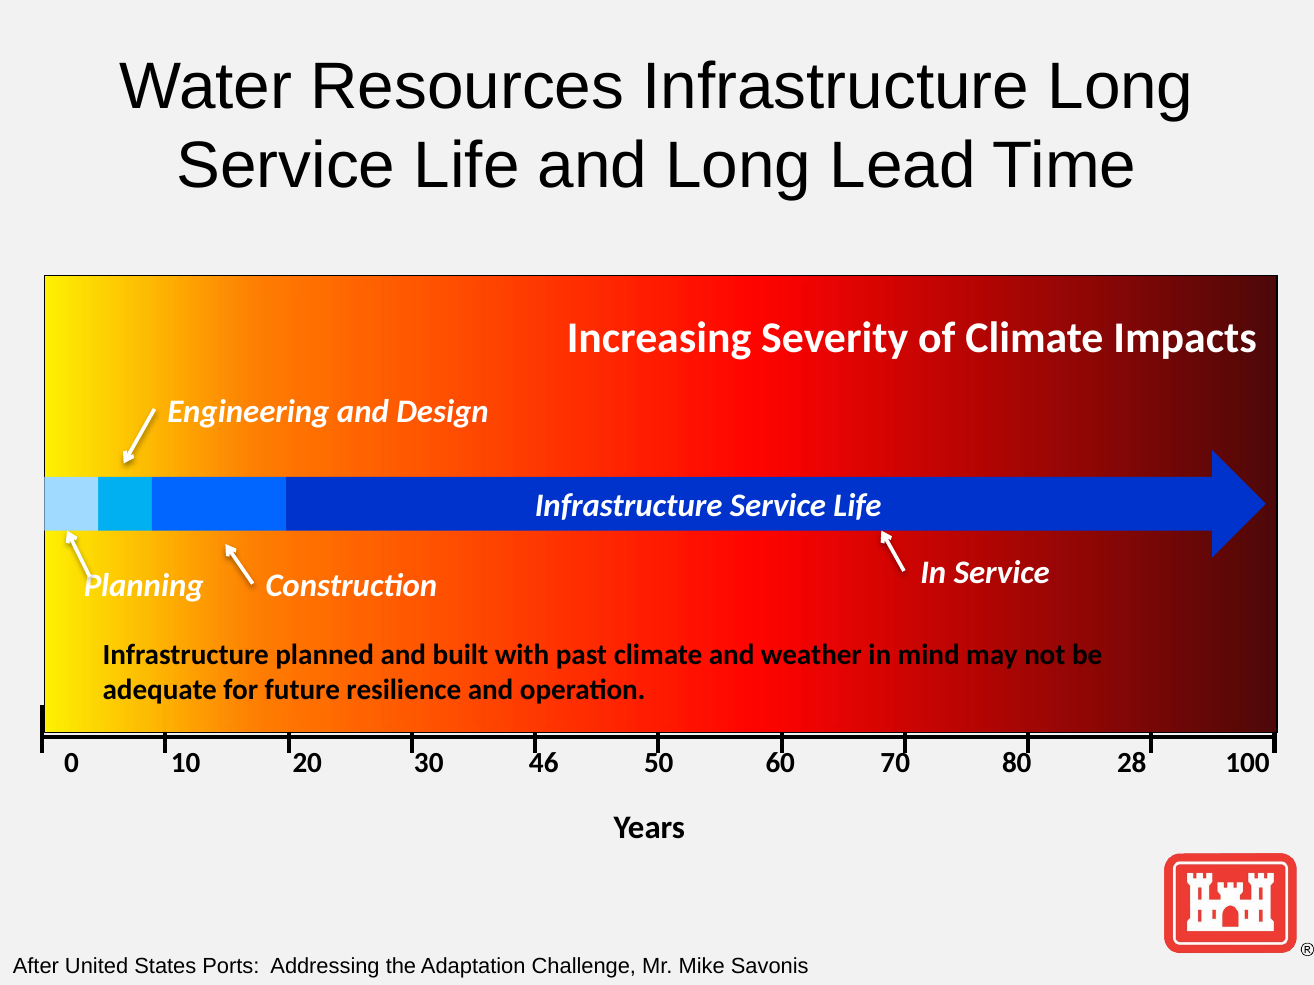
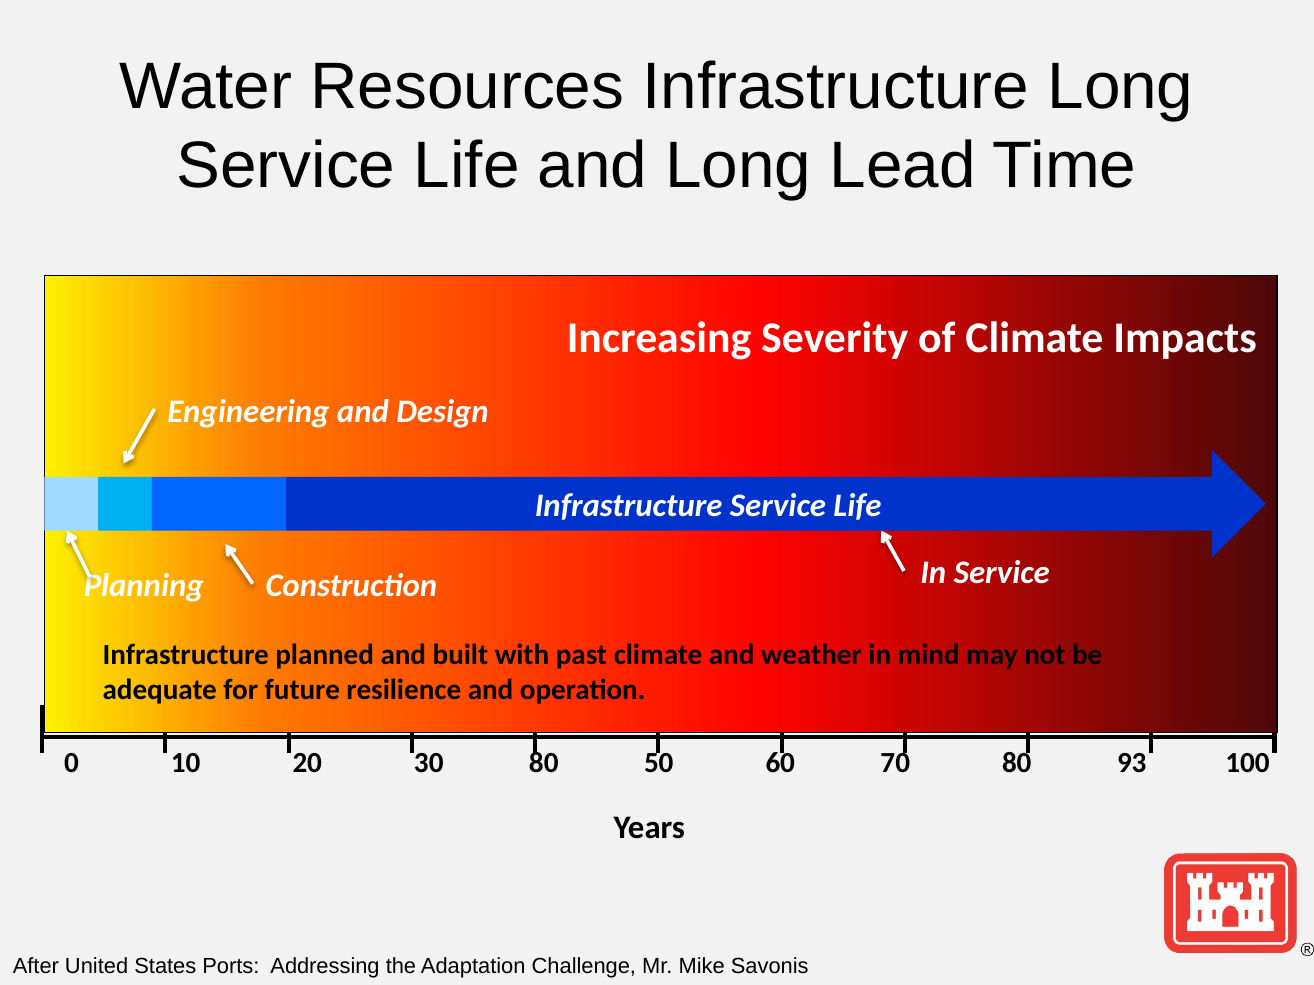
30 46: 46 -> 80
28: 28 -> 93
